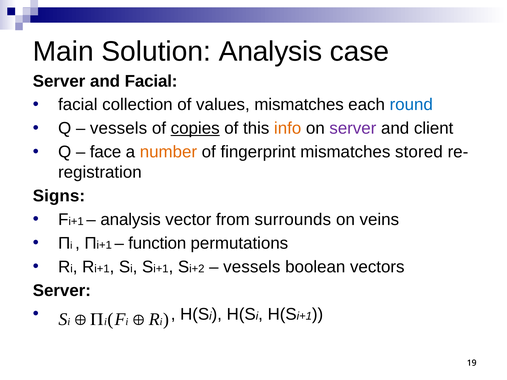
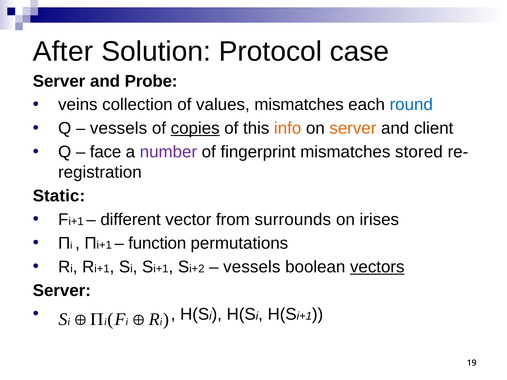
Main: Main -> After
Solution Analysis: Analysis -> Protocol
and Facial: Facial -> Probe
facial at (78, 105): facial -> veins
server at (353, 128) colour: purple -> orange
number colour: orange -> purple
Signs: Signs -> Static
analysis at (131, 220): analysis -> different
veins: veins -> irises
vectors underline: none -> present
